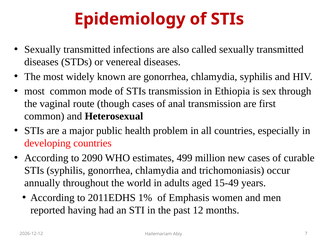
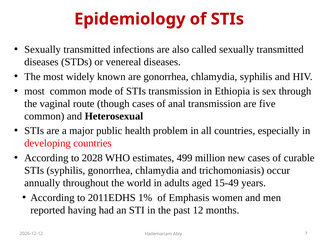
first: first -> five
2090: 2090 -> 2028
